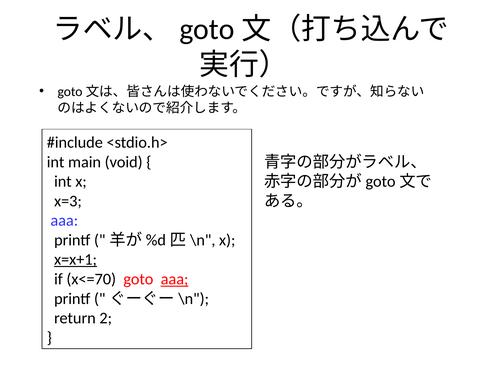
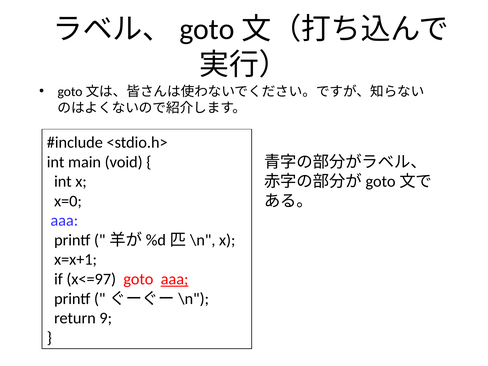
x=3: x=3 -> x=0
x=x+1 underline: present -> none
x<=70: x<=70 -> x<=97
2: 2 -> 9
